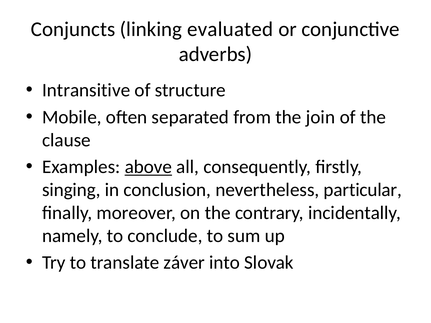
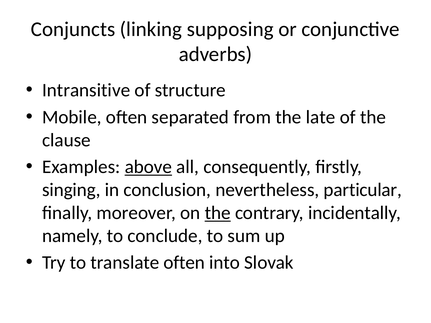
evaluated: evaluated -> supposing
join: join -> late
the at (218, 213) underline: none -> present
translate záver: záver -> often
